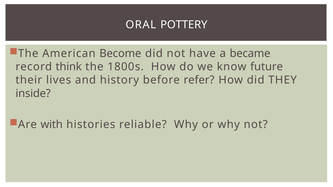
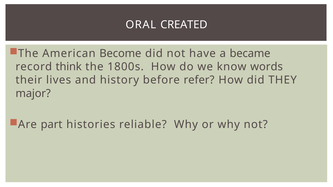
POTTERY: POTTERY -> CREATED
future: future -> words
inside: inside -> major
with: with -> part
